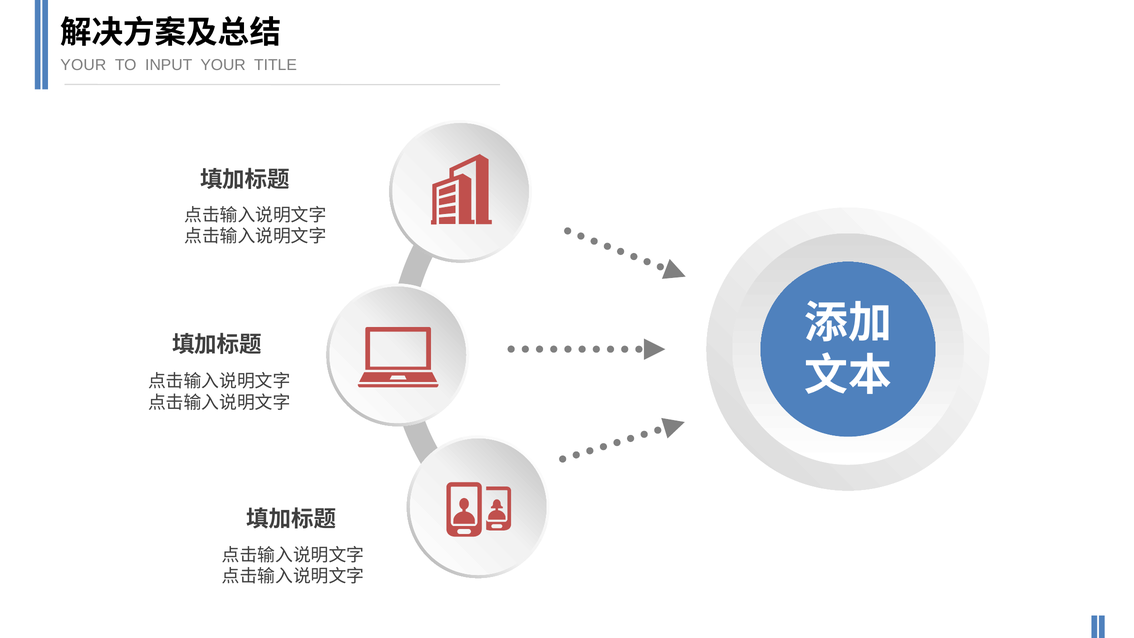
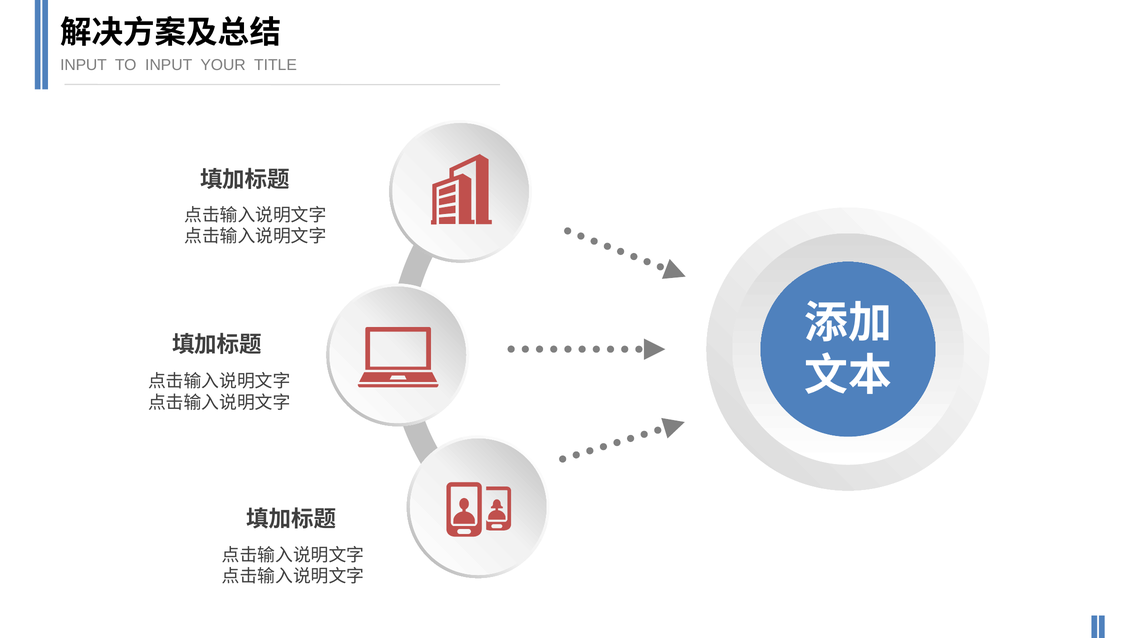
YOUR at (83, 65): YOUR -> INPUT
